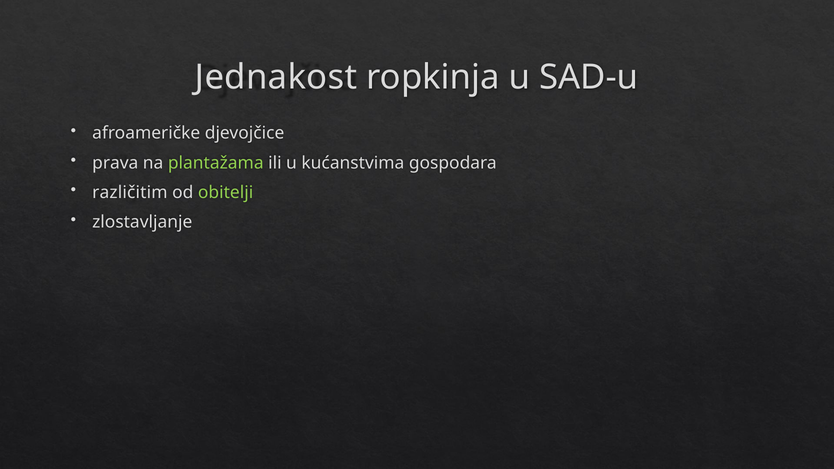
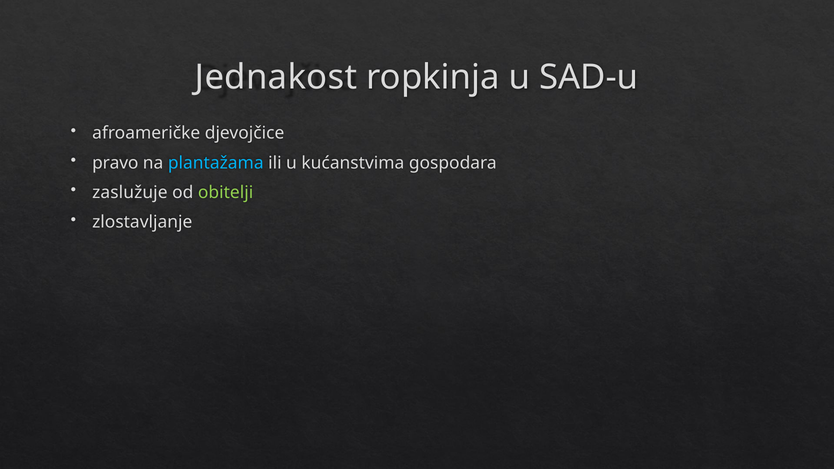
prava: prava -> pravo
plantažama colour: light green -> light blue
različitim: različitim -> zaslužuje
